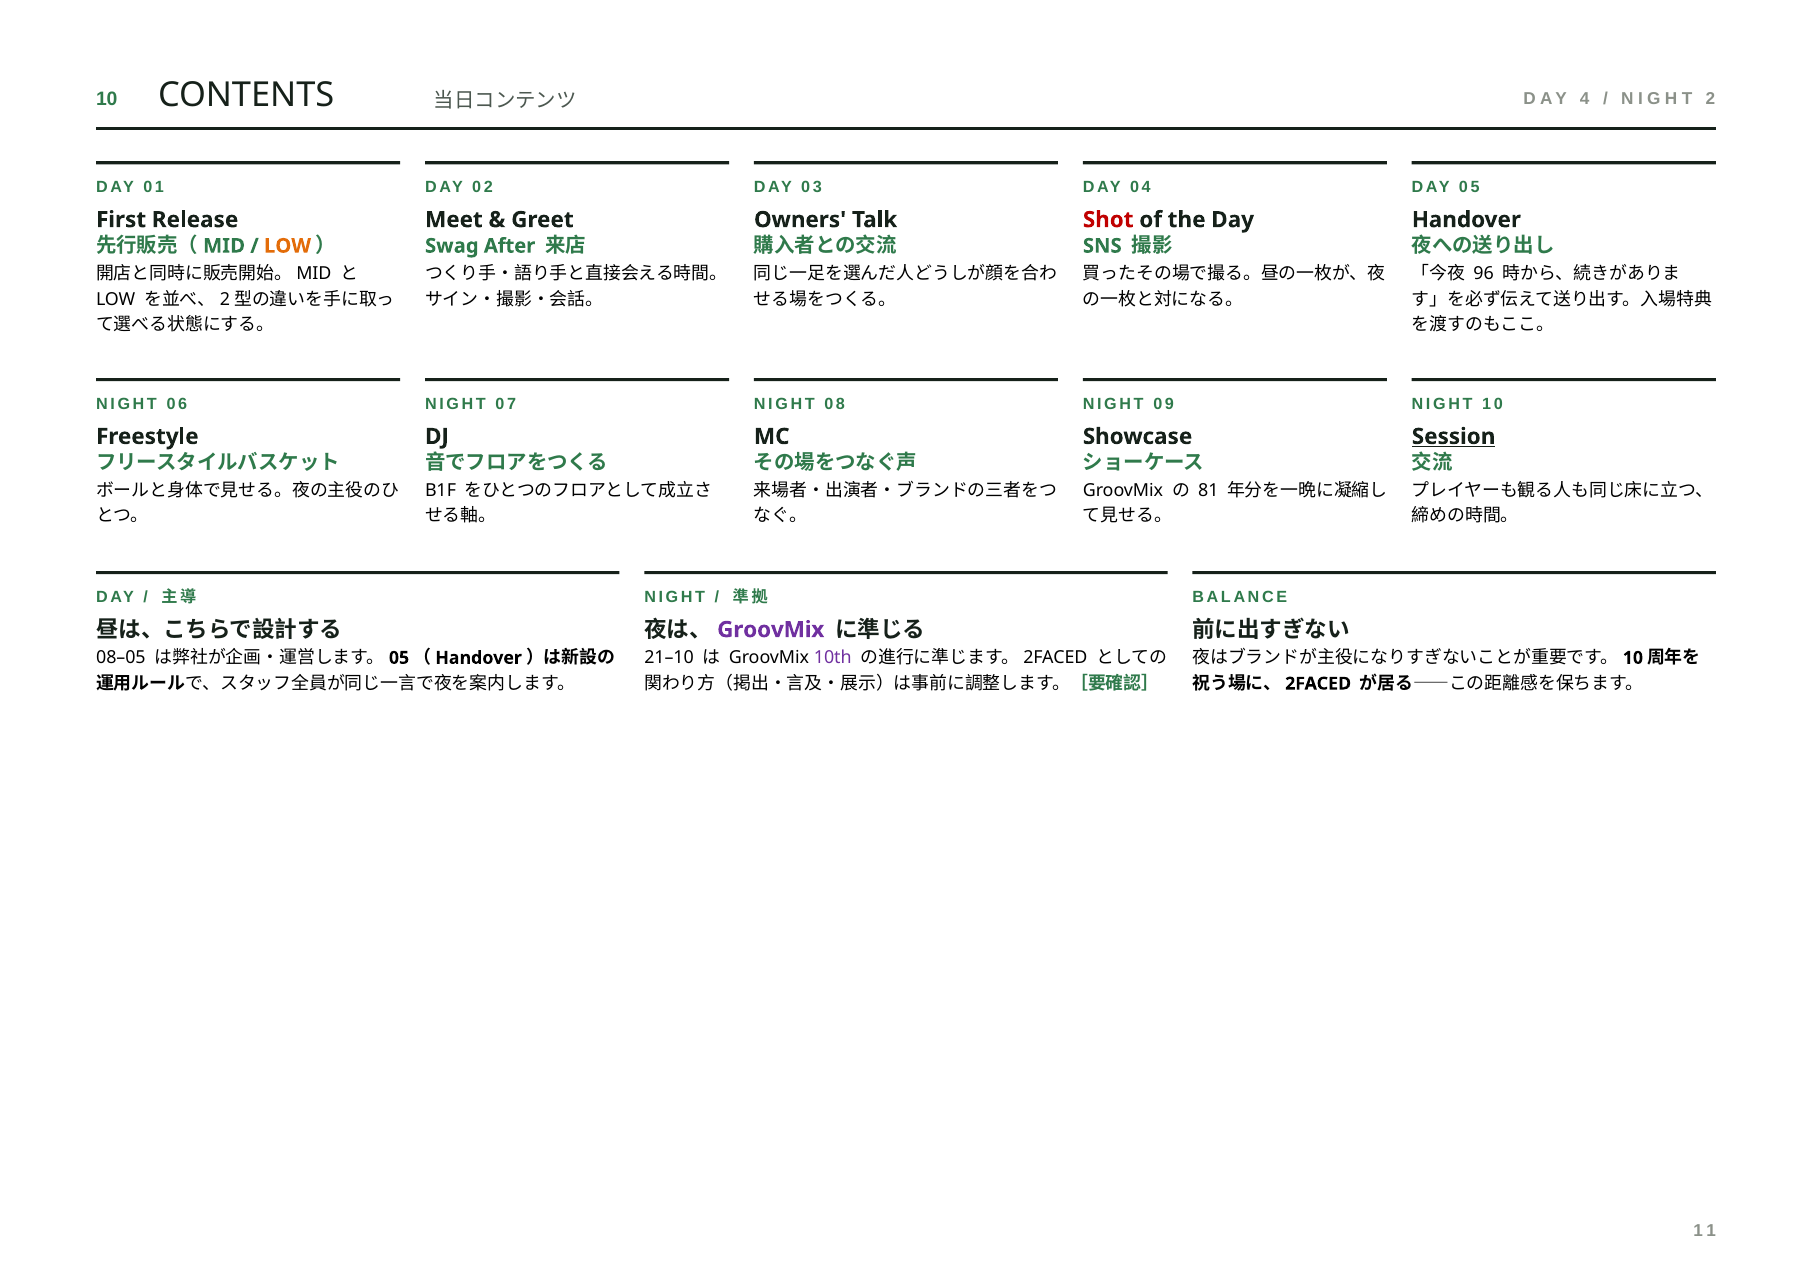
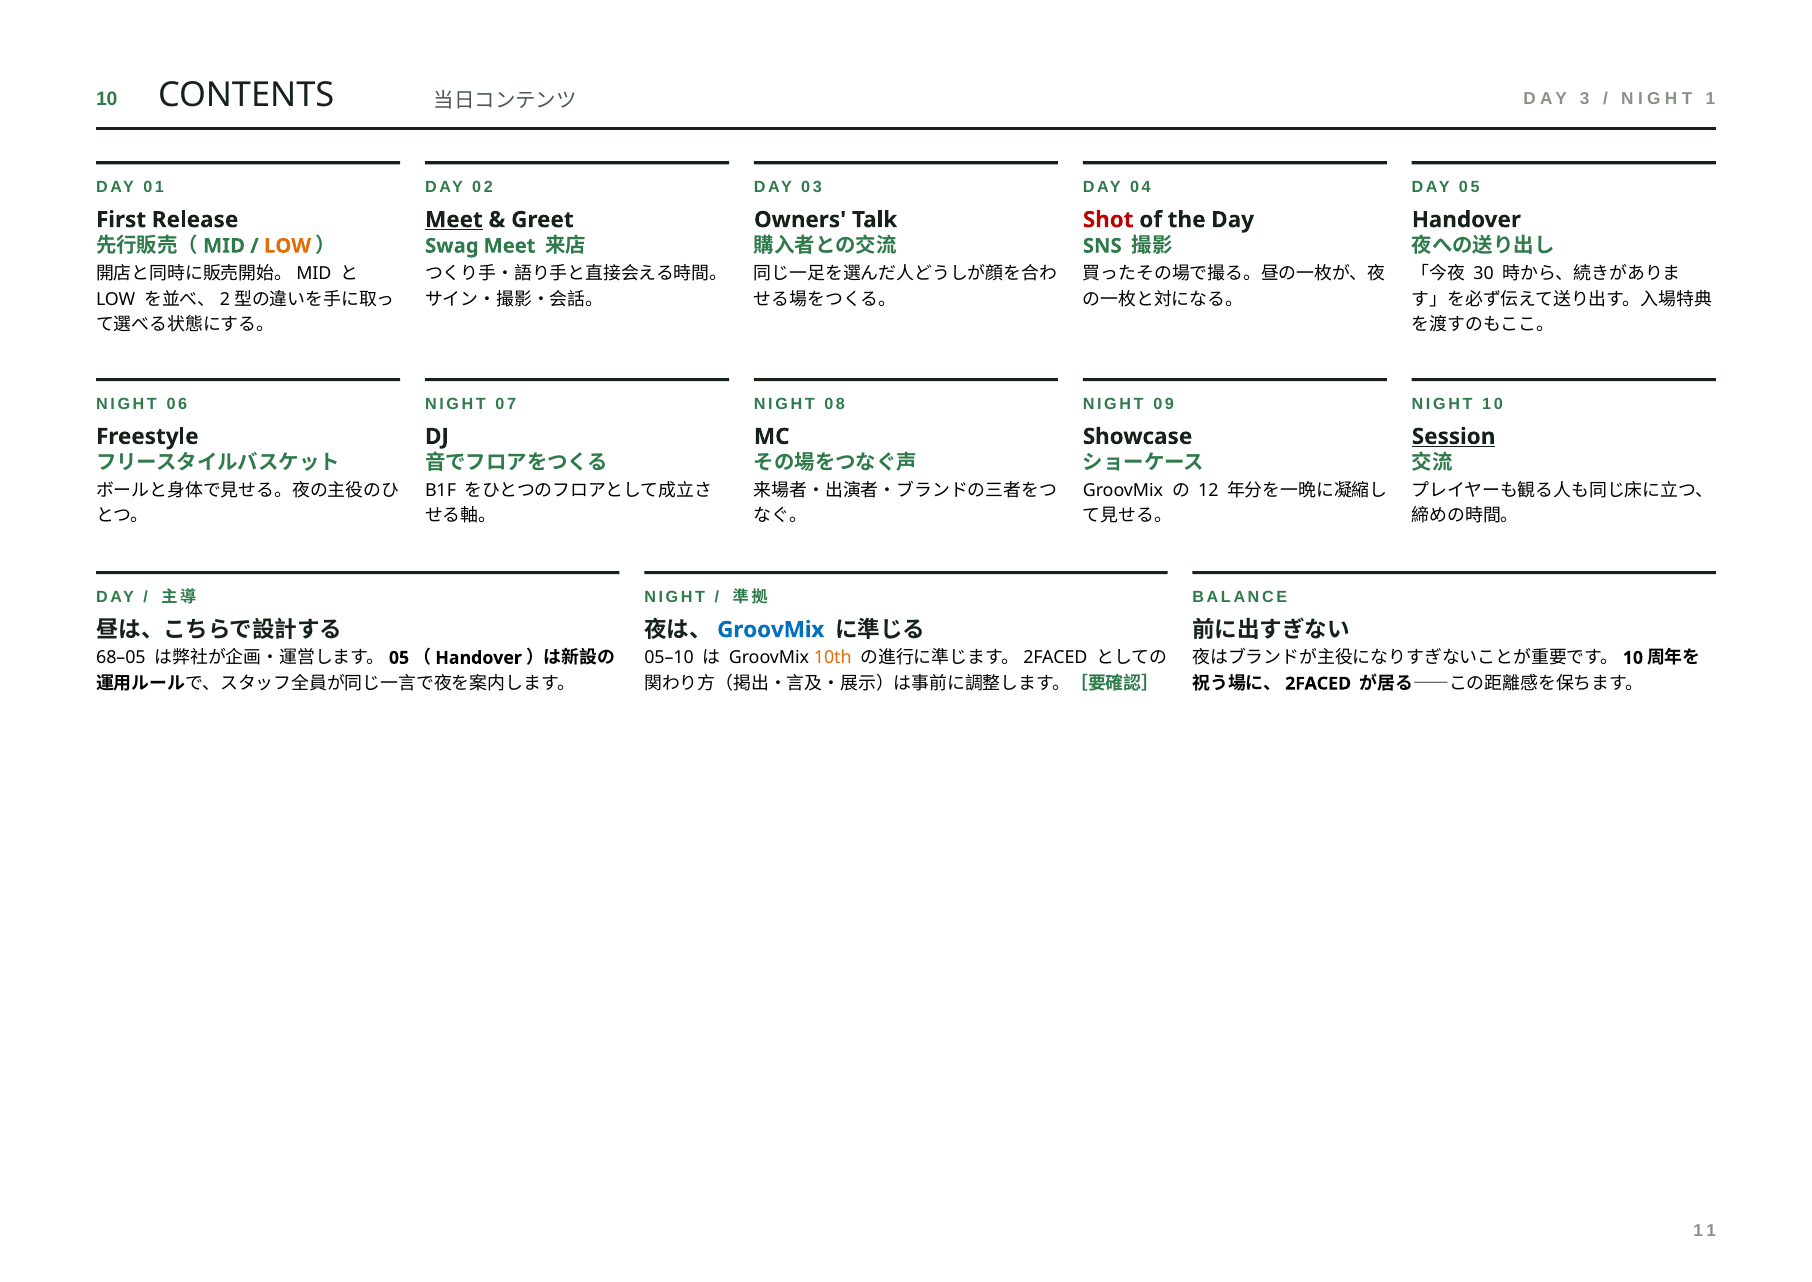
4: 4 -> 3
2: 2 -> 1
Meet at (454, 220) underline: none -> present
Swag After: After -> Meet
96: 96 -> 30
81: 81 -> 12
GroovMix at (771, 630) colour: purple -> blue
08–05: 08–05 -> 68–05
21–10: 21–10 -> 05–10
10th colour: purple -> orange
